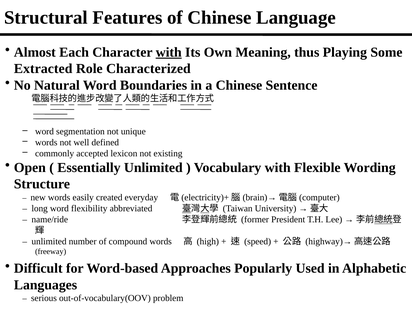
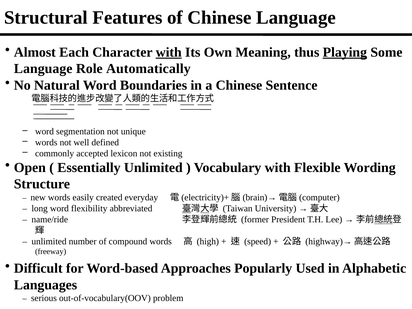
Playing underline: none -> present
Extracted at (43, 69): Extracted -> Language
Characterized: Characterized -> Automatically
